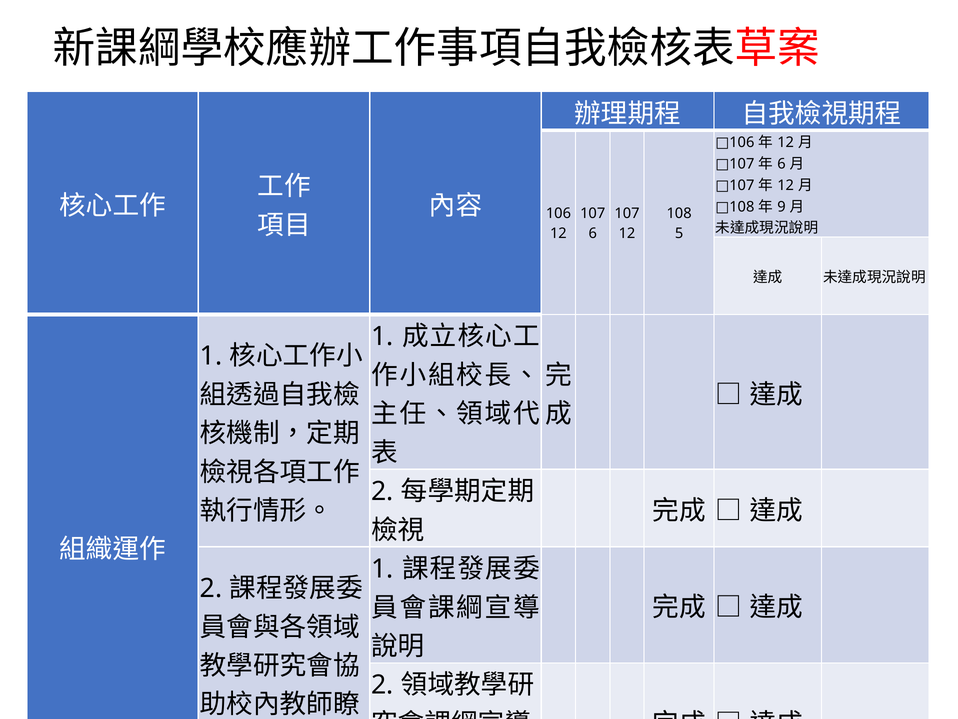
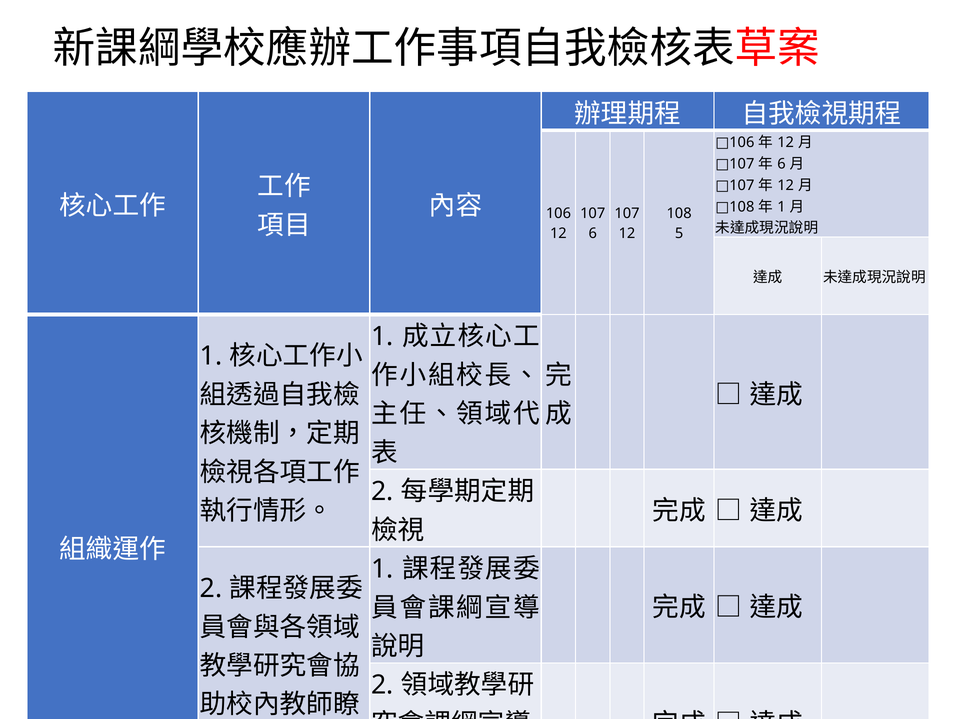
9 at (781, 207): 9 -> 1
